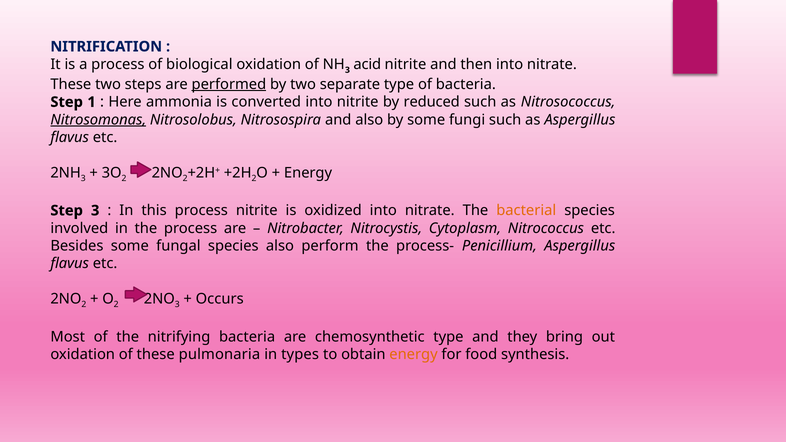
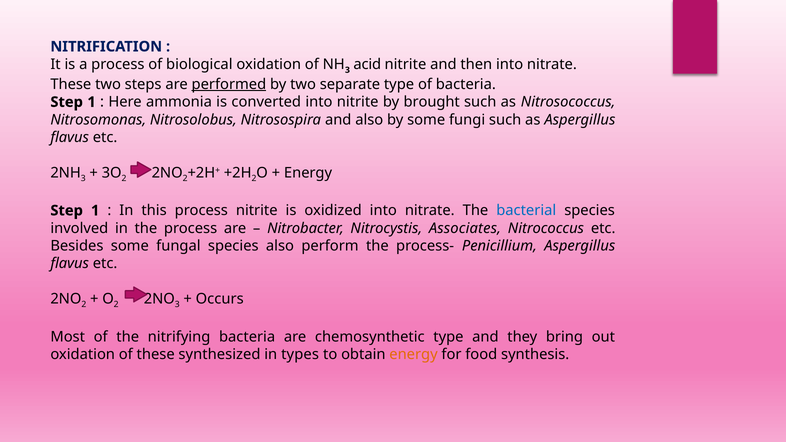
reduced: reduced -> brought
Nitrosomonas underline: present -> none
3 at (95, 211): 3 -> 1
bacterial colour: orange -> blue
Cytoplasm: Cytoplasm -> Associates
pulmonaria: pulmonaria -> synthesized
